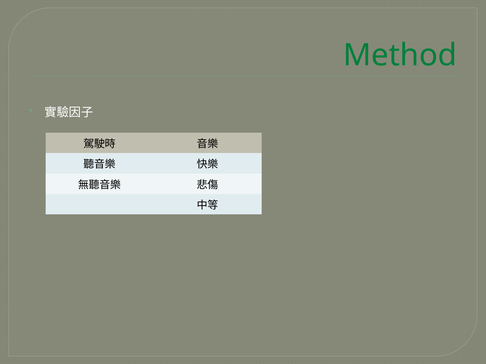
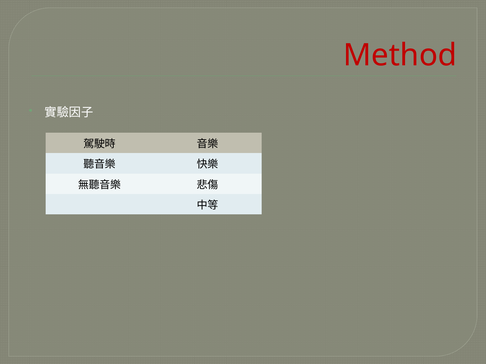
Method colour: green -> red
